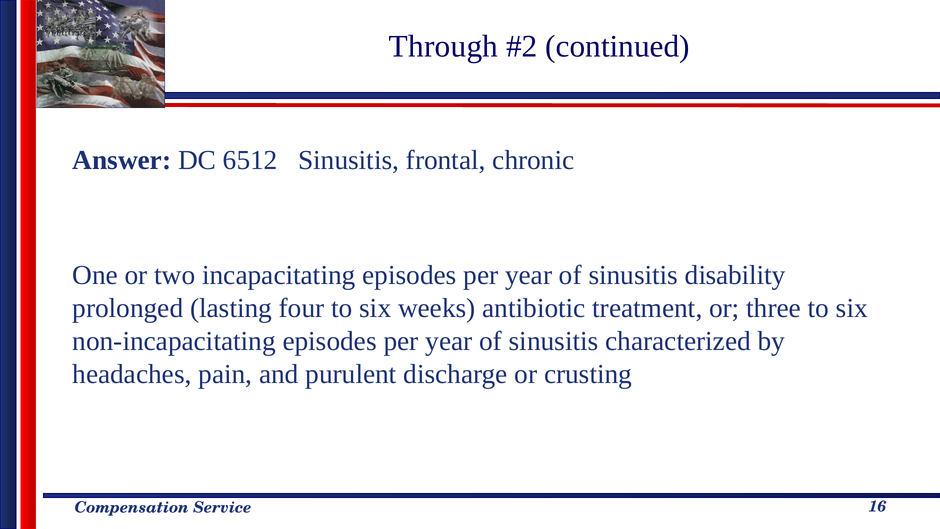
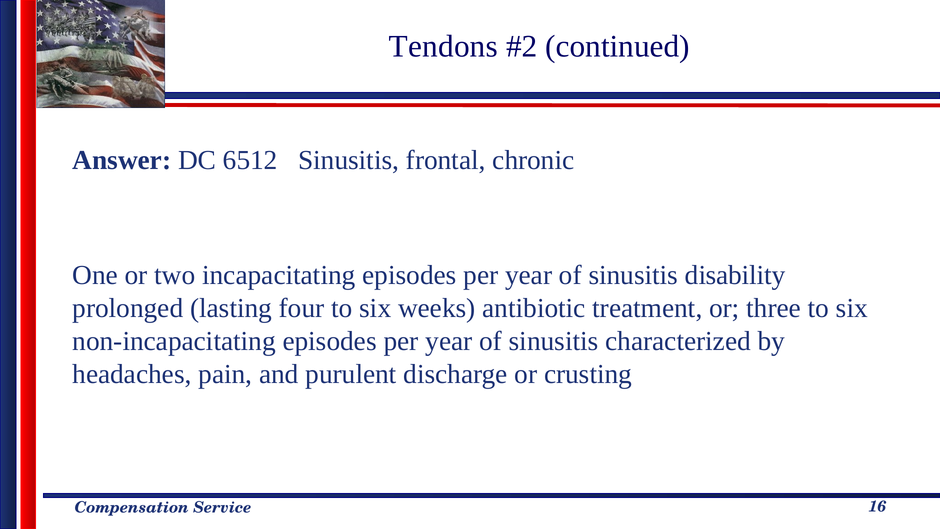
Through: Through -> Tendons
